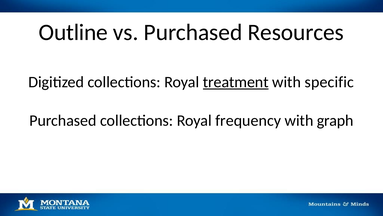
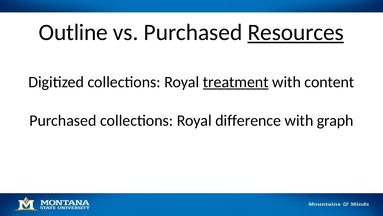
Resources underline: none -> present
specific: specific -> content
frequency: frequency -> difference
